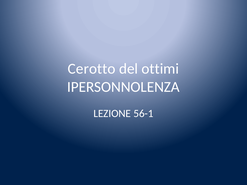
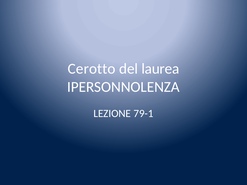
ottimi: ottimi -> laurea
56-1: 56-1 -> 79-1
